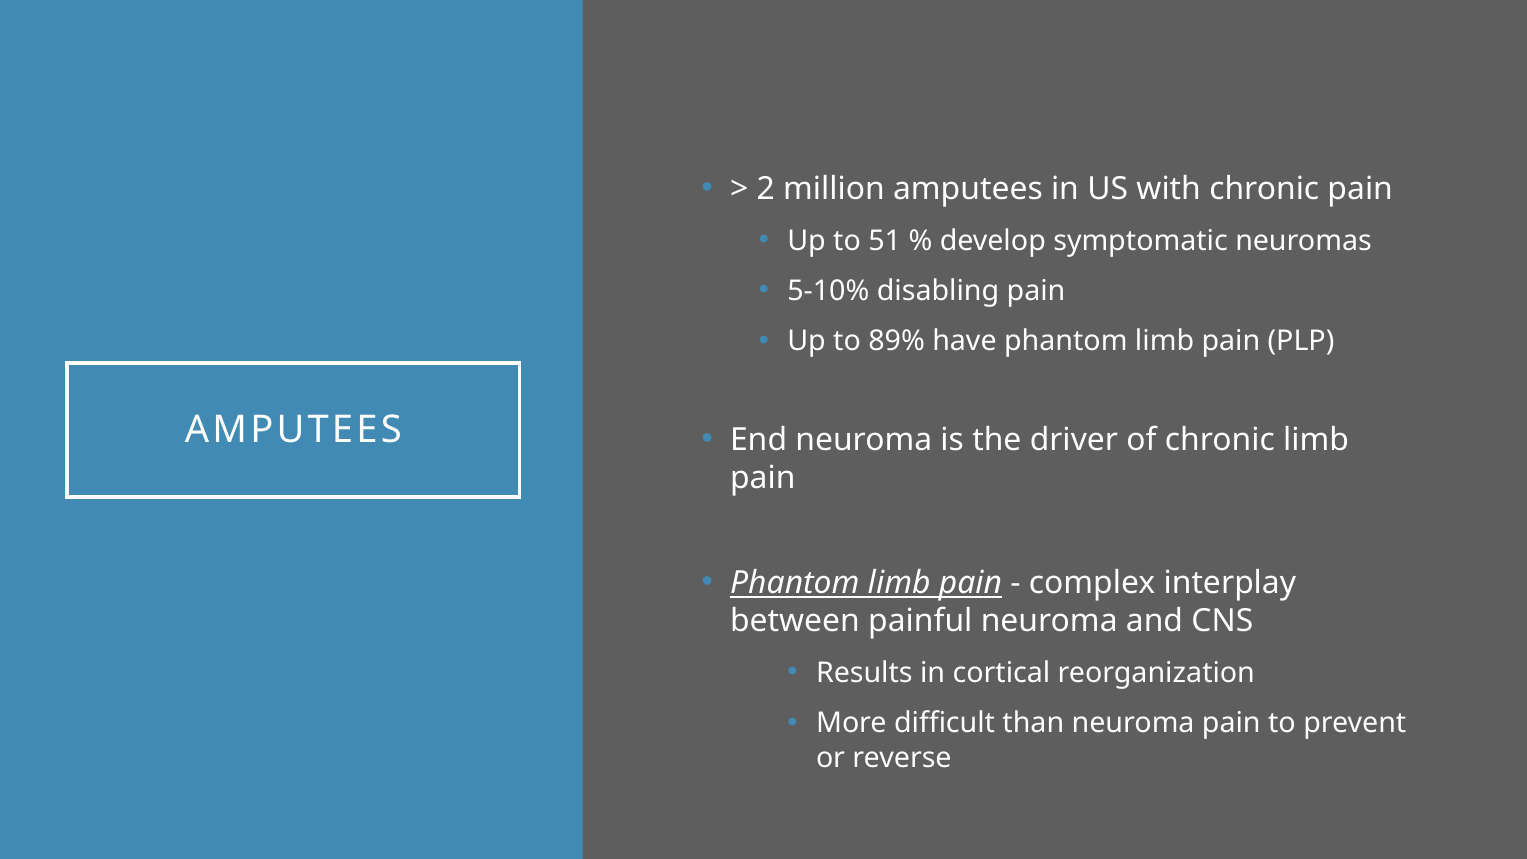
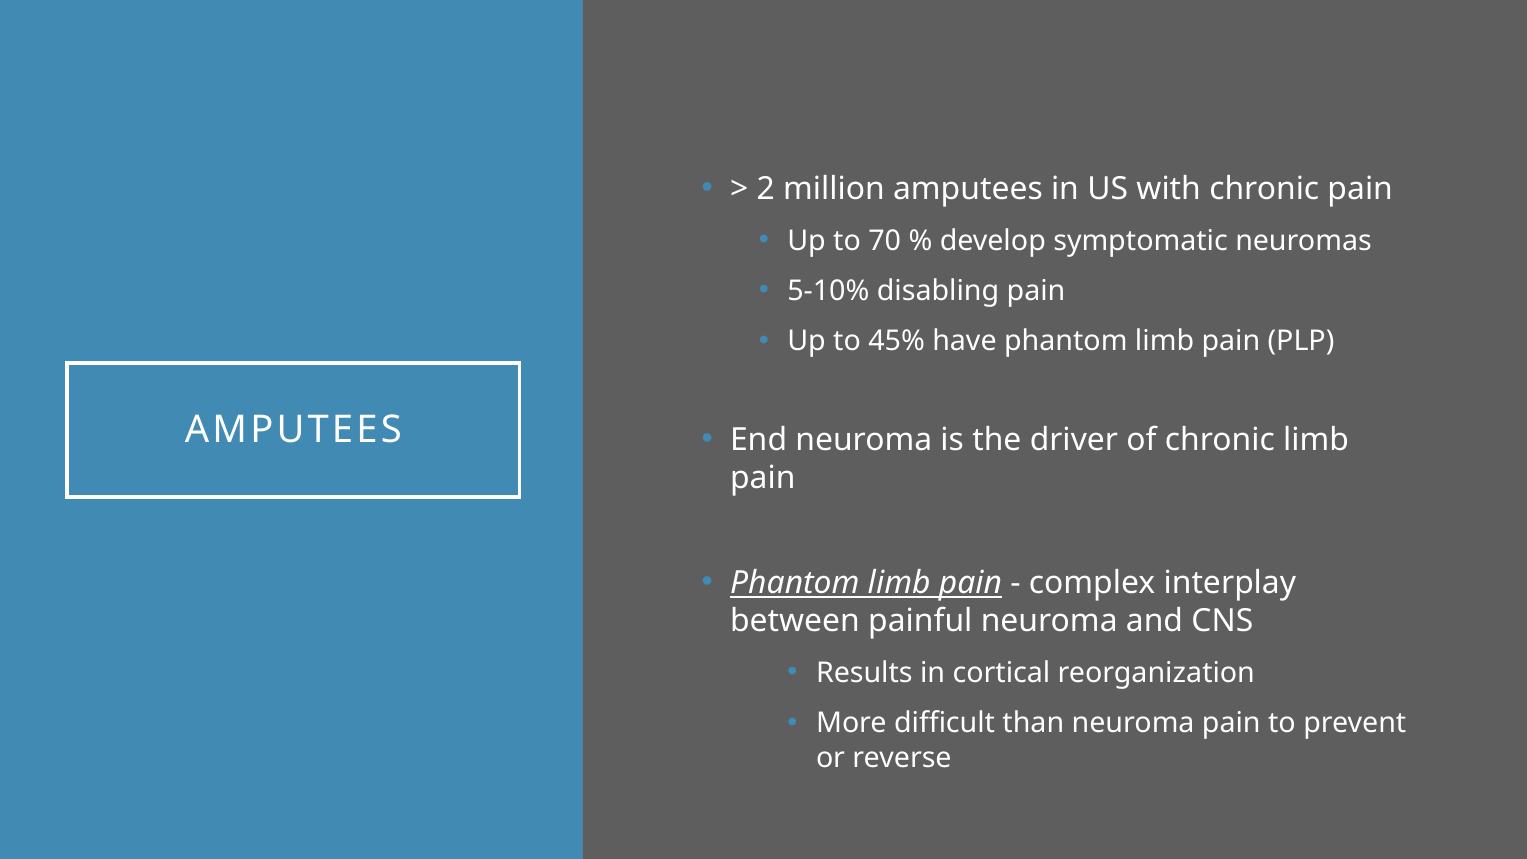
51: 51 -> 70
89%: 89% -> 45%
